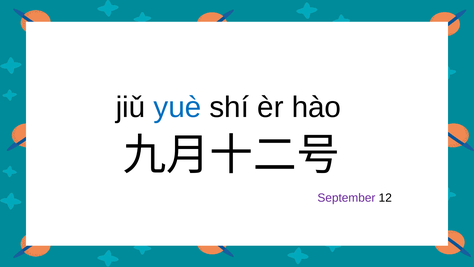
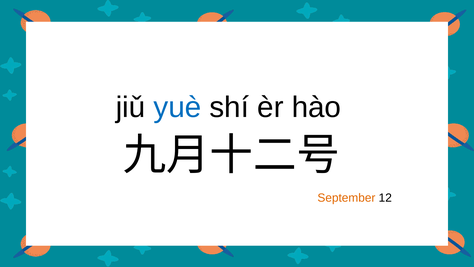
September colour: purple -> orange
